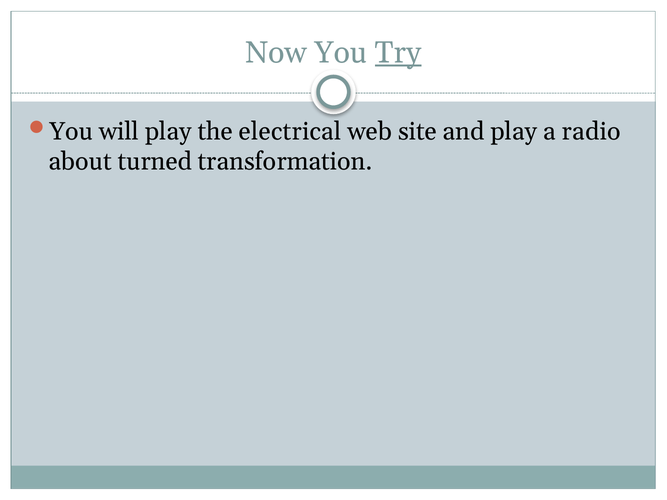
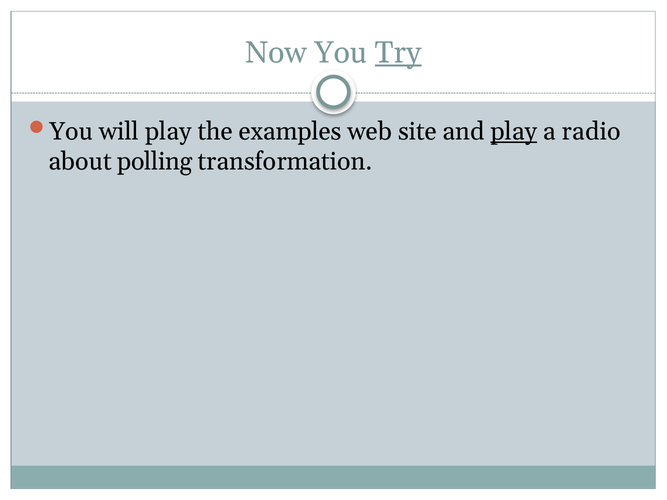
electrical: electrical -> examples
play at (514, 131) underline: none -> present
turned: turned -> polling
